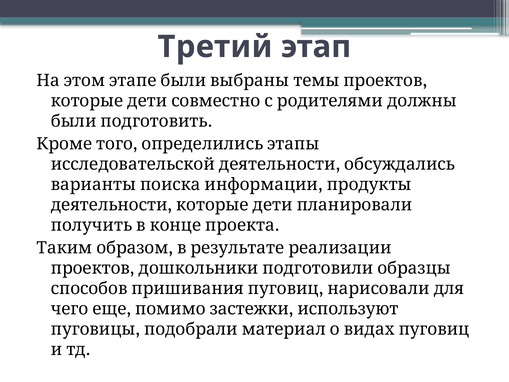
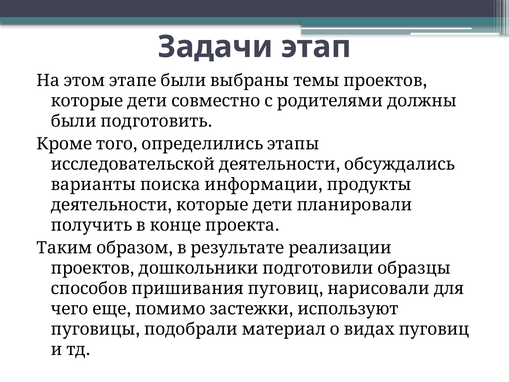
Третий: Третий -> Задачи
